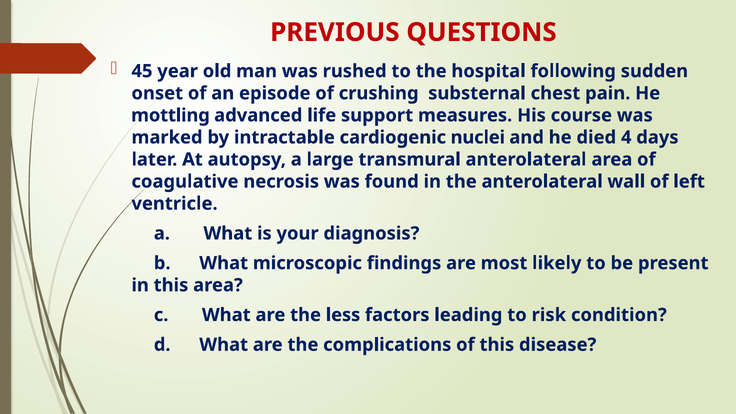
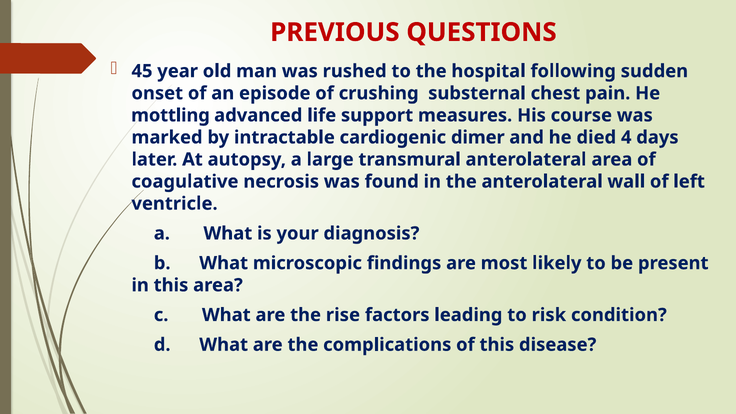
nuclei: nuclei -> dimer
less: less -> rise
